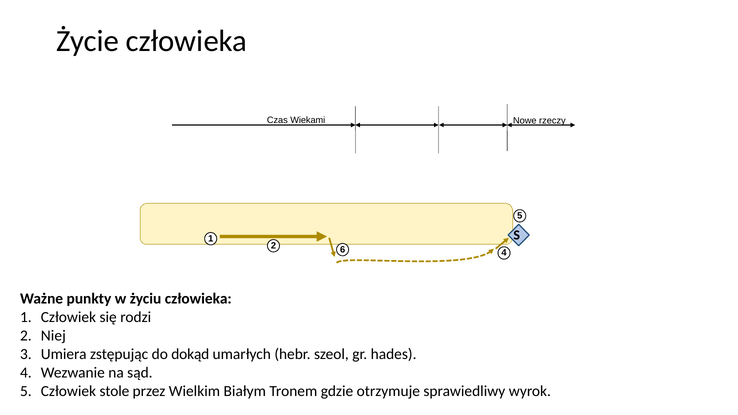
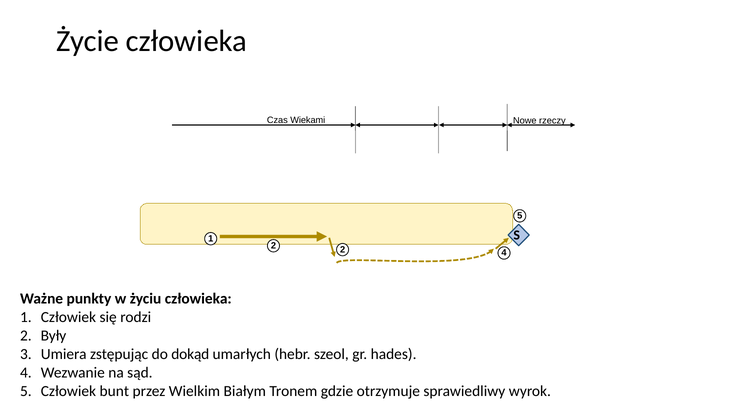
2 6: 6 -> 2
Niej: Niej -> Były
stole: stole -> bunt
